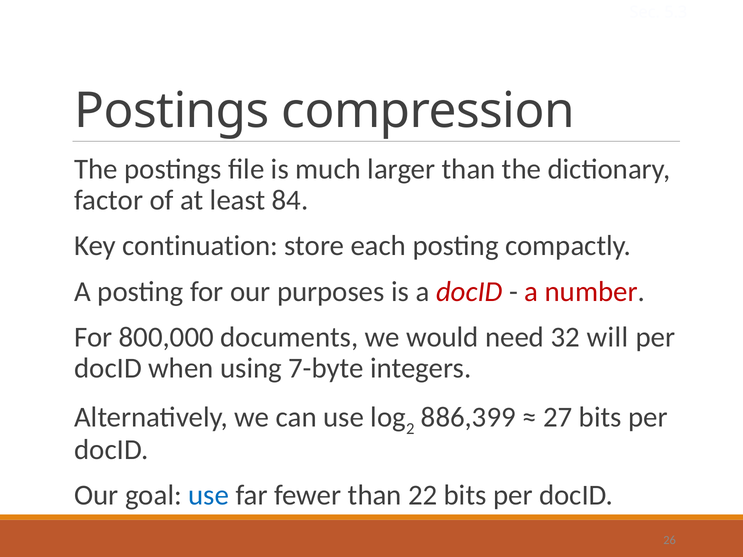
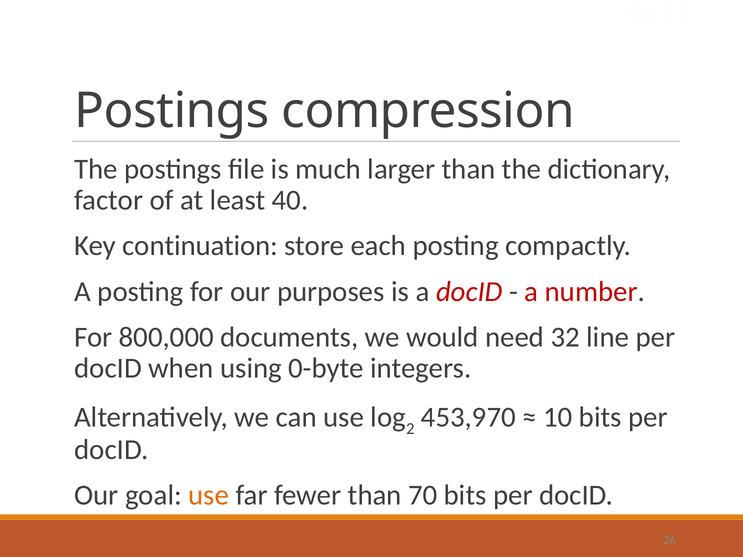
84: 84 -> 40
will: will -> line
7-byte: 7-byte -> 0-byte
886,399: 886,399 -> 453,970
27: 27 -> 10
use at (209, 495) colour: blue -> orange
22: 22 -> 70
